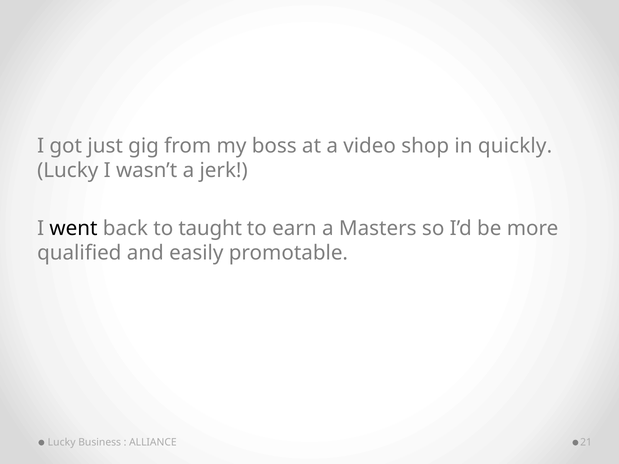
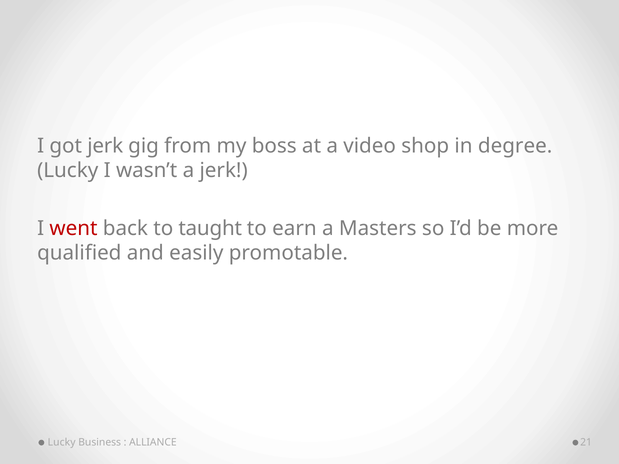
got just: just -> jerk
quickly: quickly -> degree
went colour: black -> red
